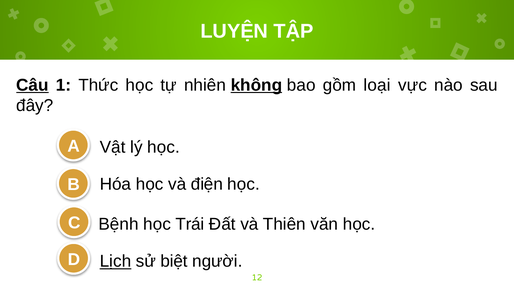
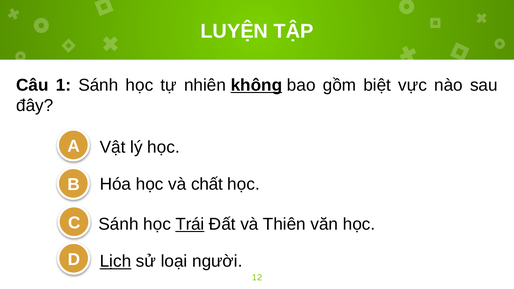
Câu underline: present -> none
1 Thức: Thức -> Sánh
loại: loại -> biệt
điện: điện -> chất
C Bệnh: Bệnh -> Sánh
Trái underline: none -> present
biệt: biệt -> loại
